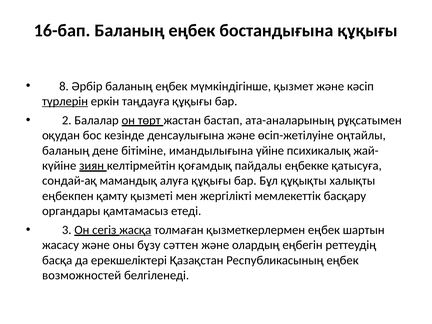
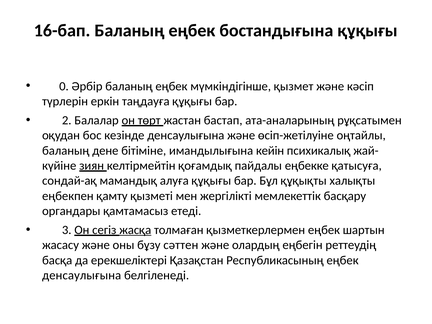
8: 8 -> 0
түрлерiн underline: present -> none
үйіне: үйіне -> кейін
возможностей at (82, 275): возможностей -> денсаулығына
